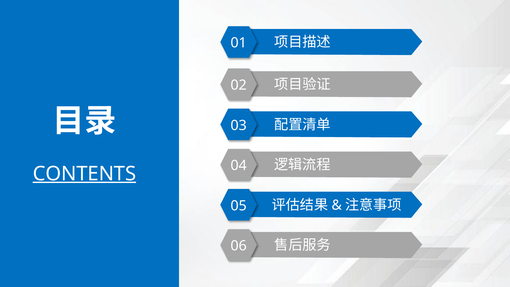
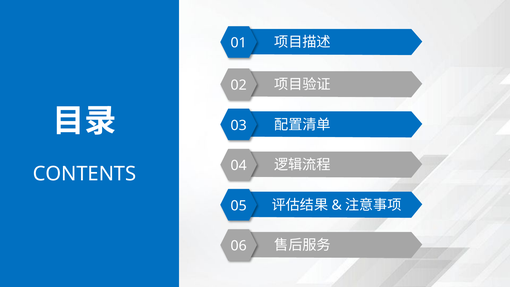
CONTENTS underline: present -> none
